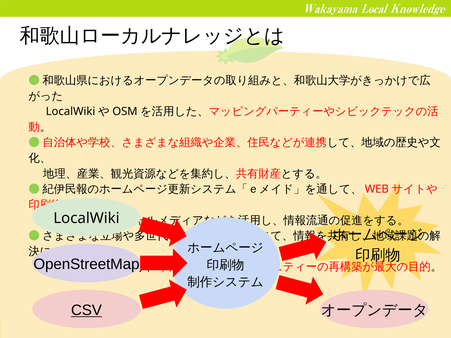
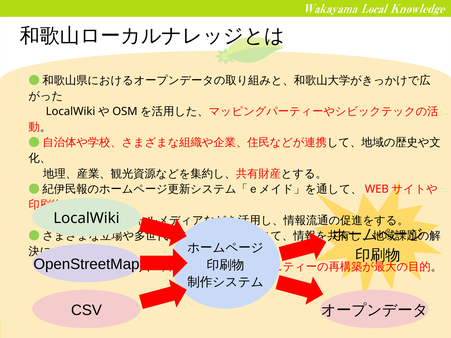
CSV underline: present -> none
